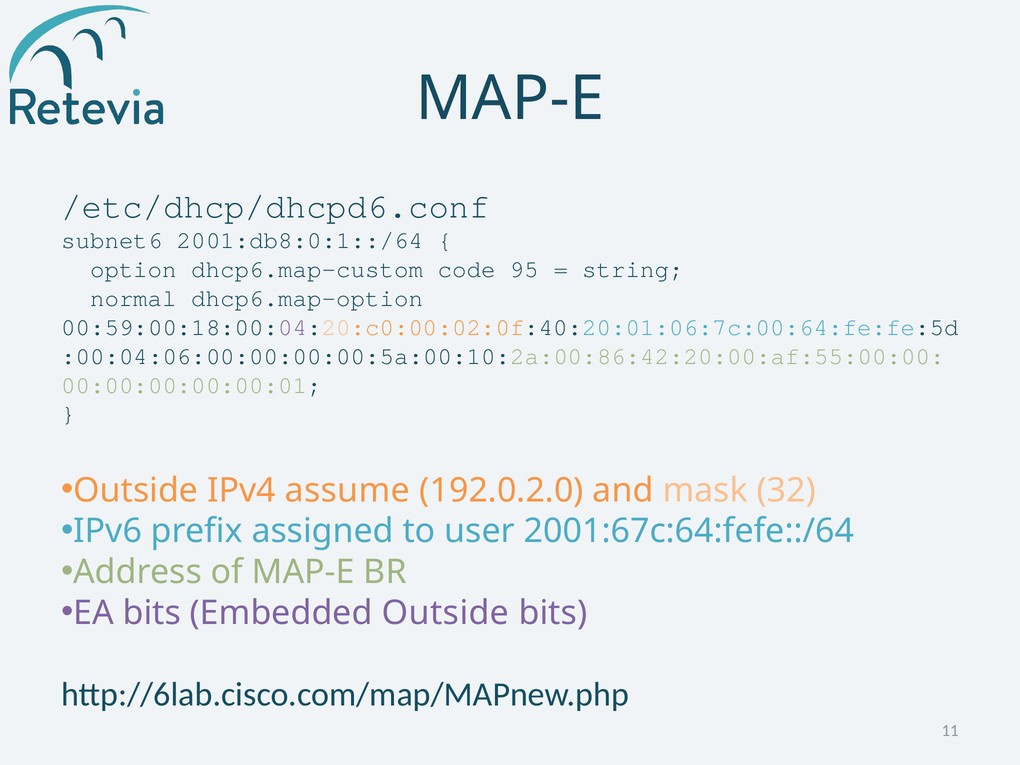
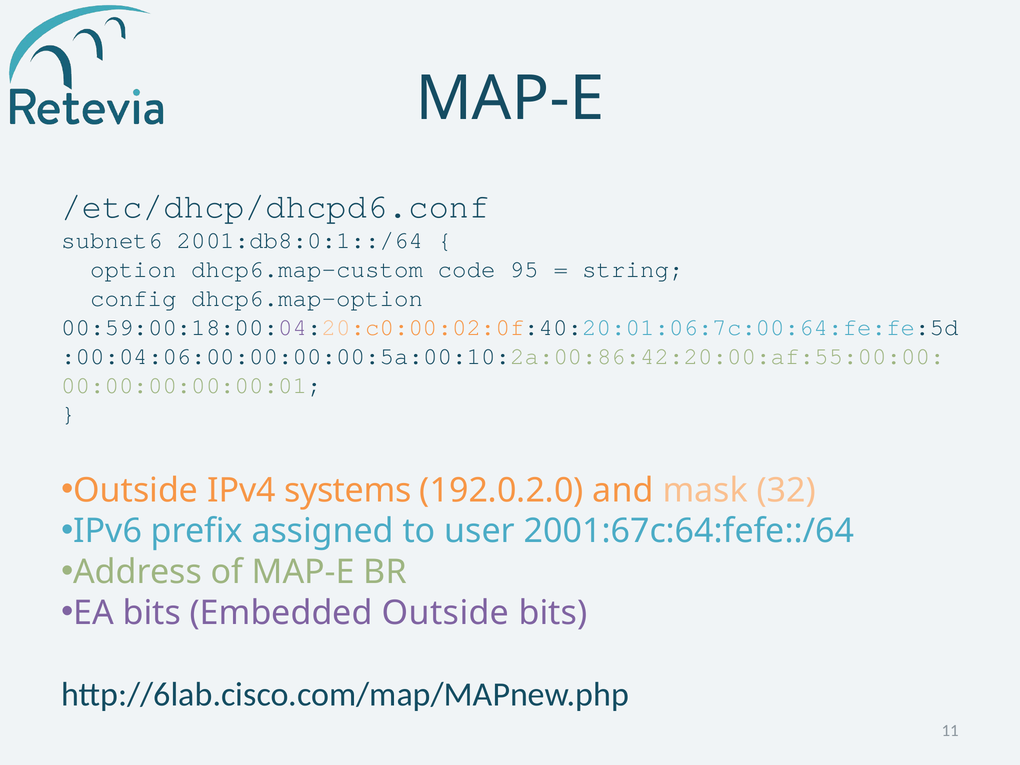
normal: normal -> config
assume: assume -> systems
